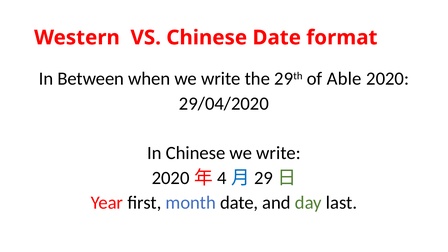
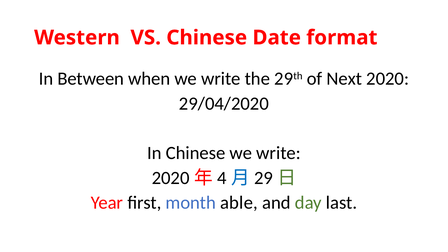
Able: Able -> Next
month date: date -> able
